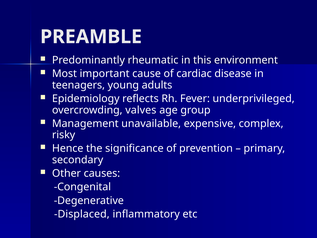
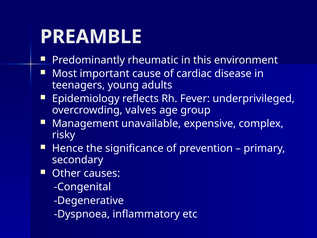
Displaced: Displaced -> Dyspnoea
